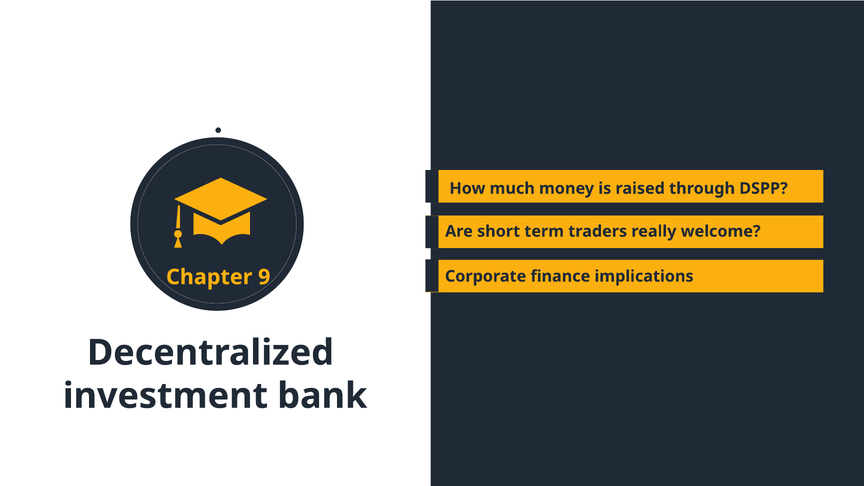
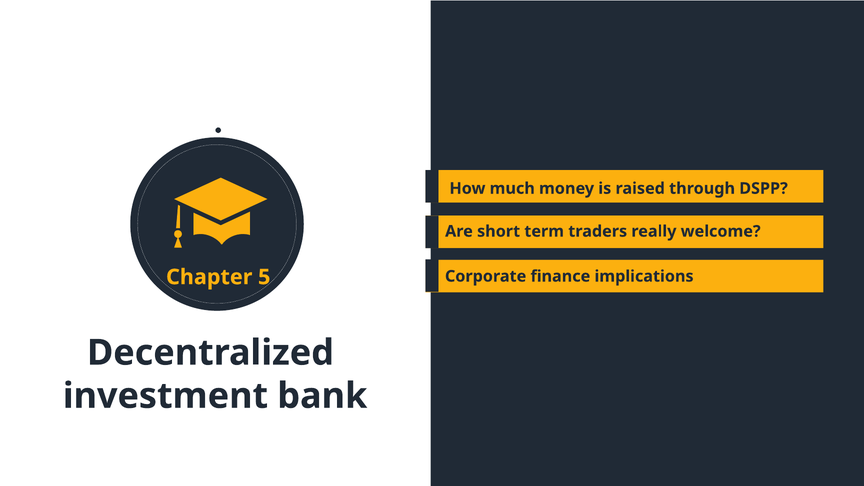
9: 9 -> 5
